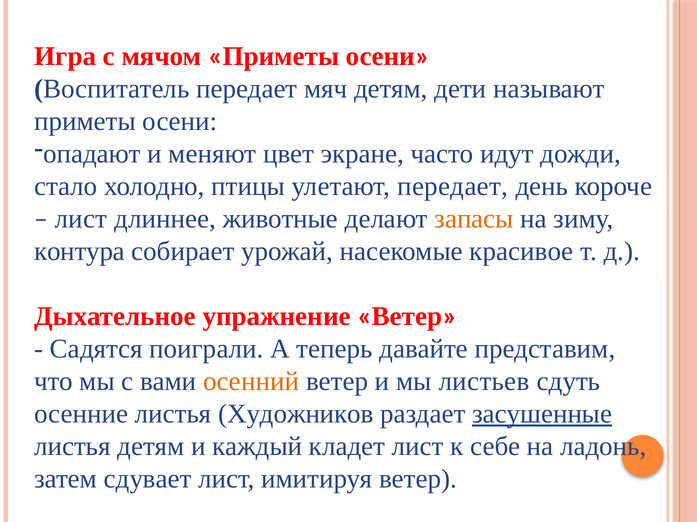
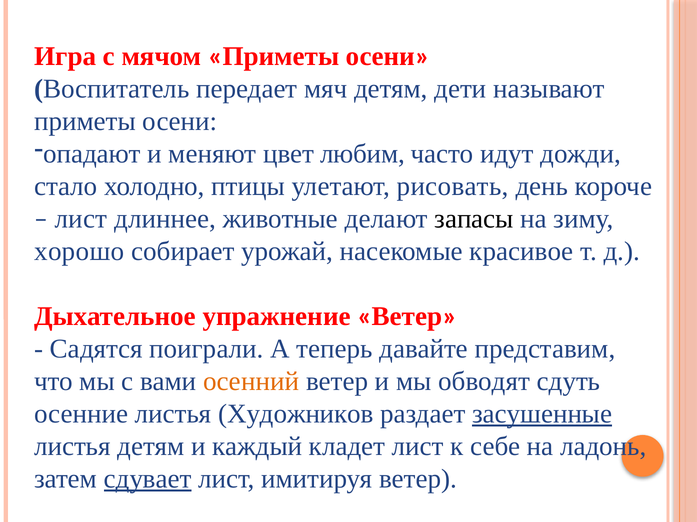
экране: экране -> любим
улетают передает: передает -> рисовать
запасы colour: orange -> black
контура: контура -> хорошо
листьев: листьев -> обводят
сдувает underline: none -> present
